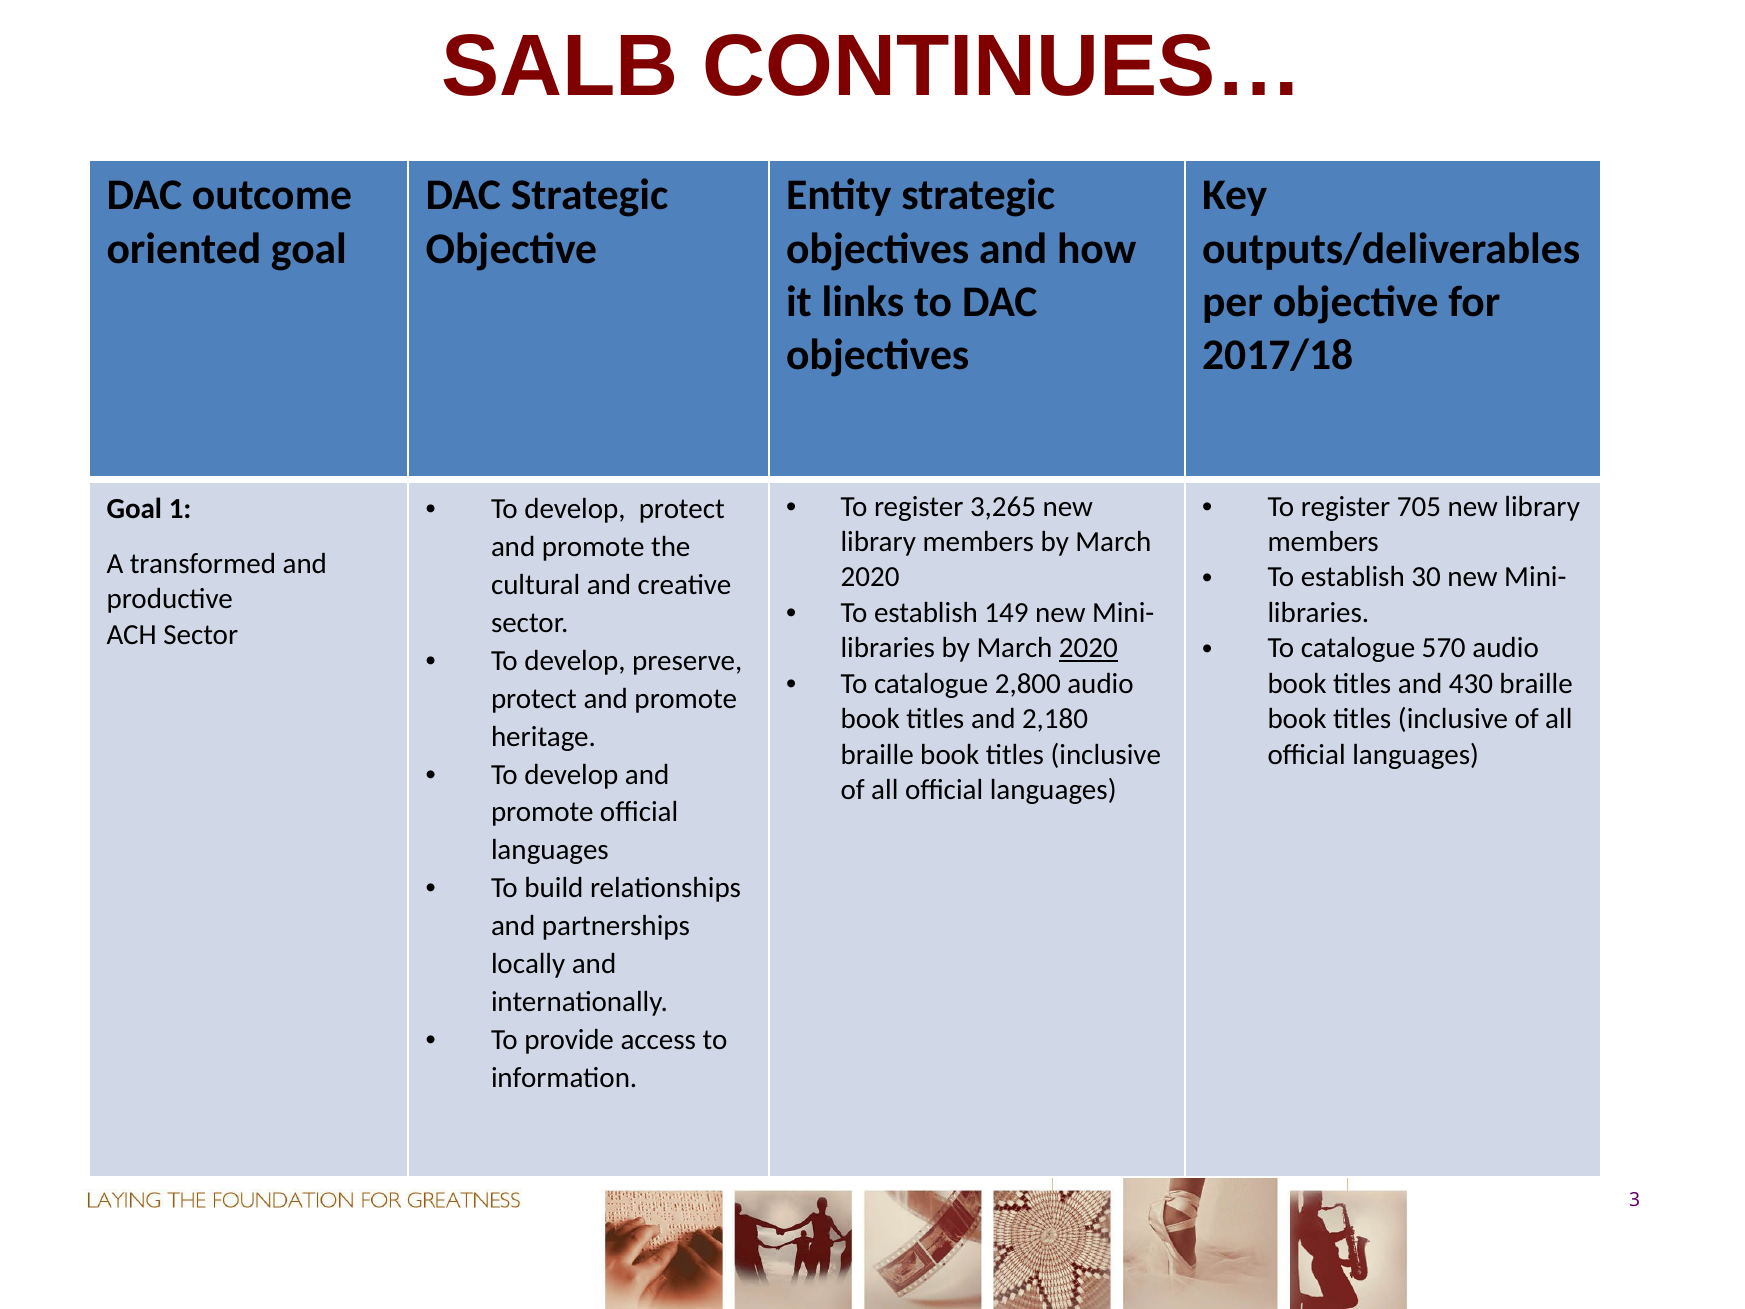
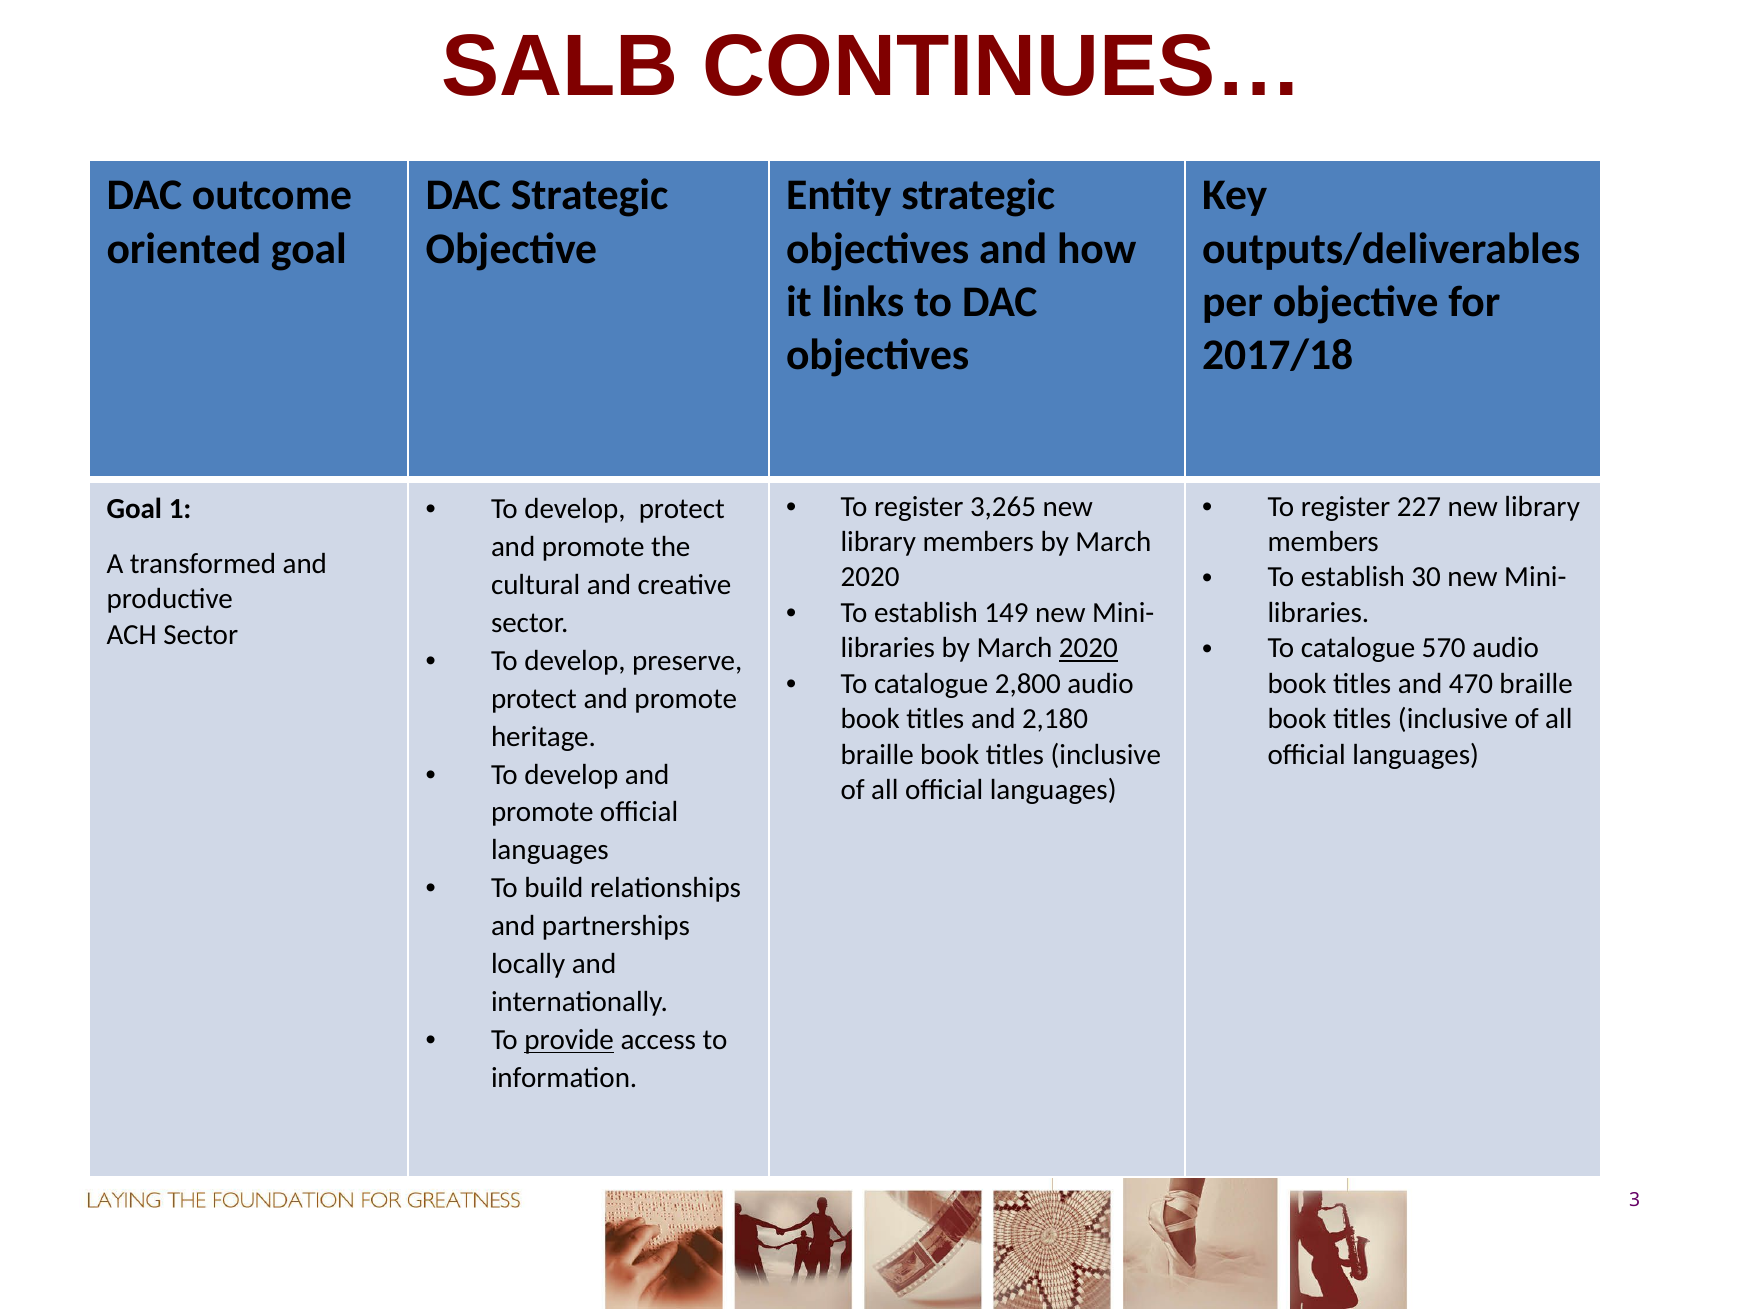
705: 705 -> 227
430: 430 -> 470
provide underline: none -> present
